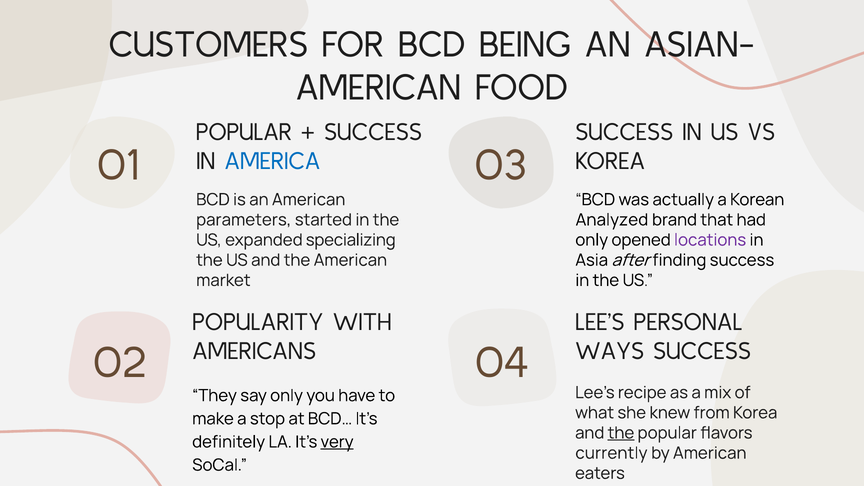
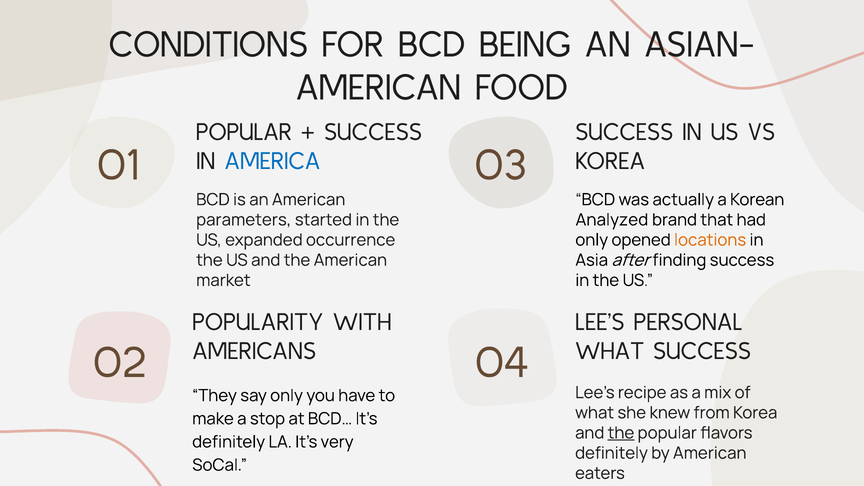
CUSTOMERS: CUSTOMERS -> CONDITIONS
specializing: specializing -> occurrence
locations colour: purple -> orange
WAYS at (610, 351): WAYS -> WHAT
very underline: present -> none
currently at (611, 453): currently -> definitely
